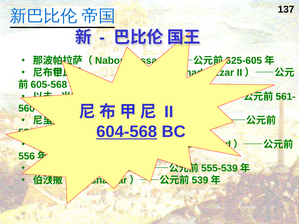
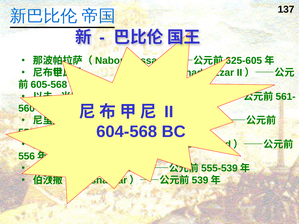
604-568 underline: present -> none
